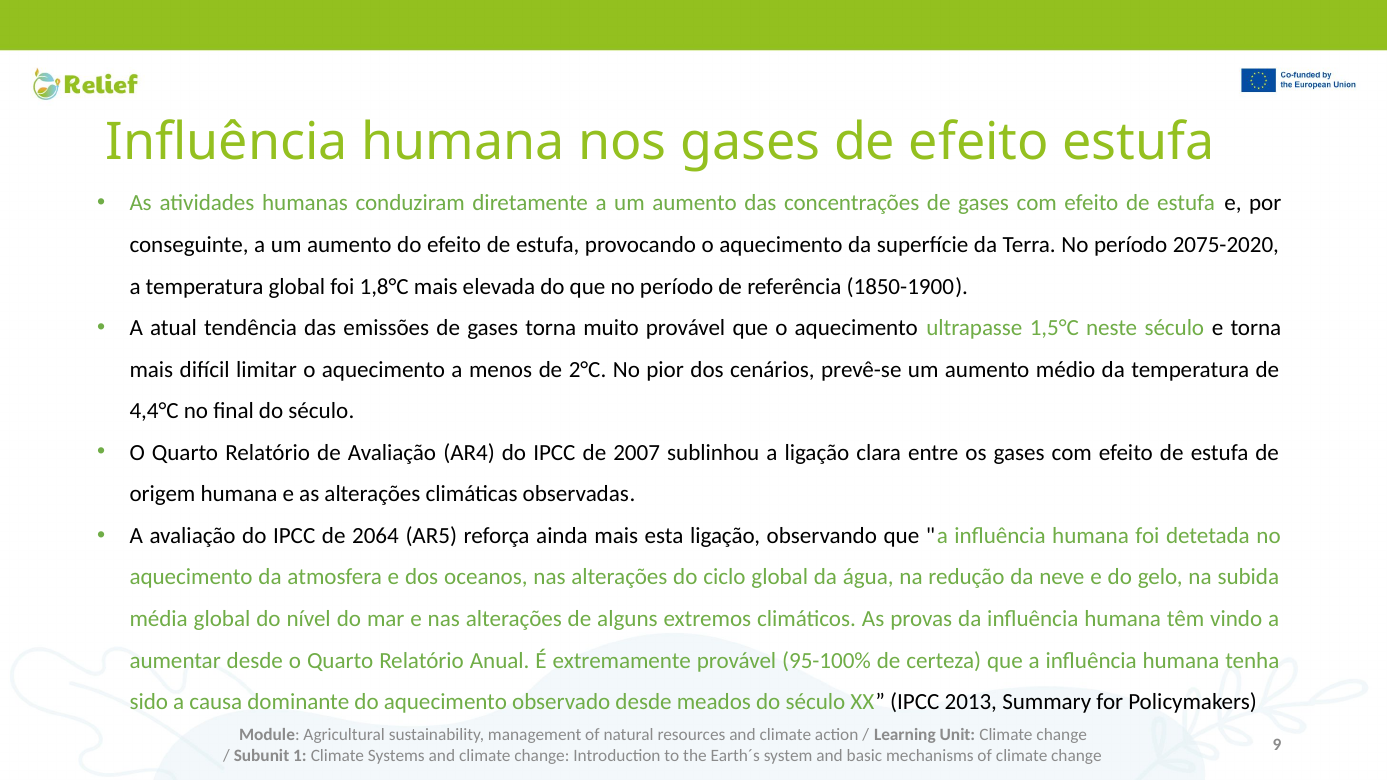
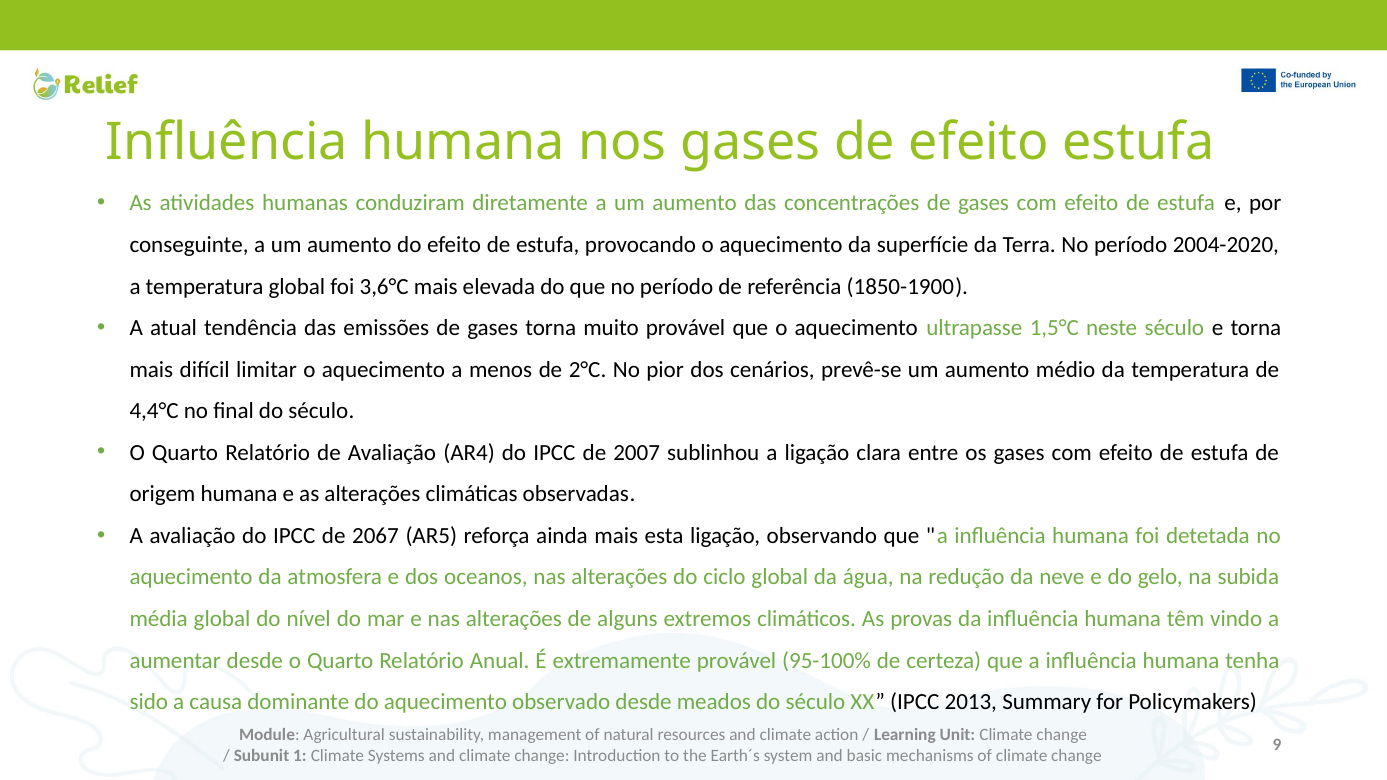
2075-2020: 2075-2020 -> 2004-2020
1,8°C: 1,8°C -> 3,6°C
2064: 2064 -> 2067
